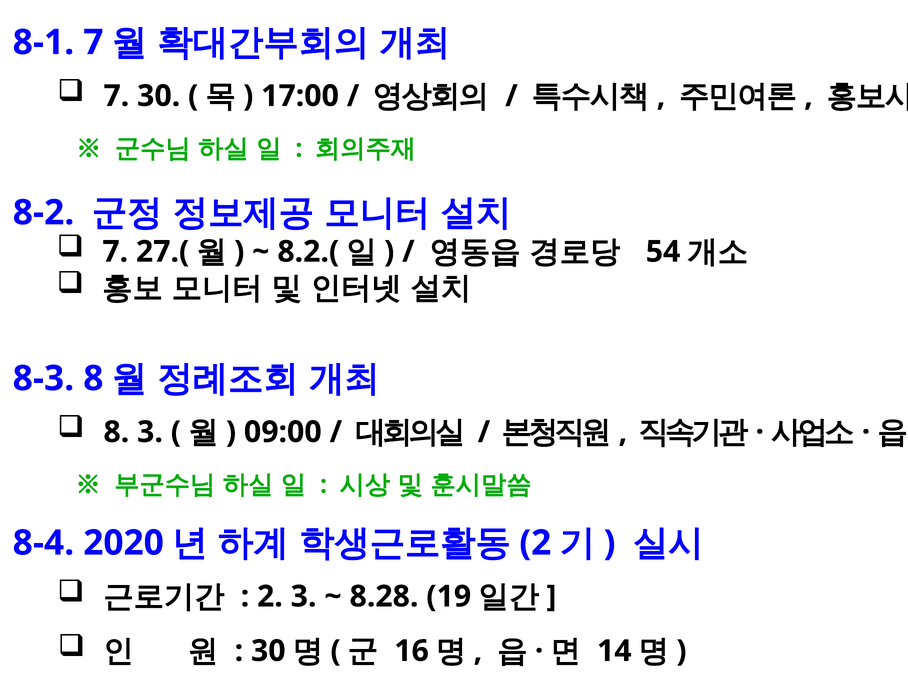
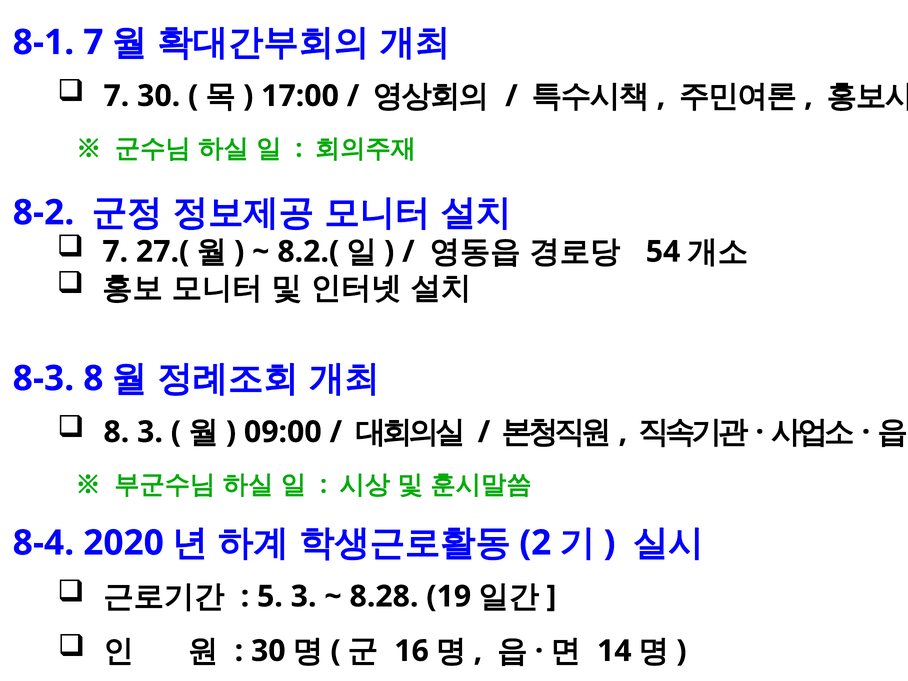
2 at (270, 596): 2 -> 5
